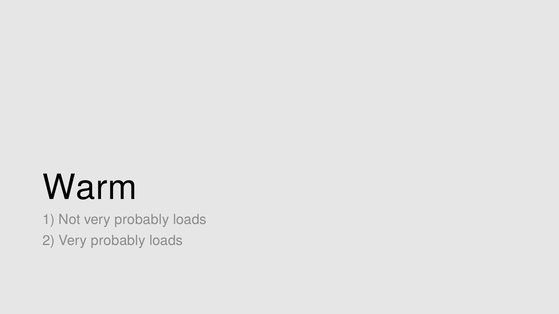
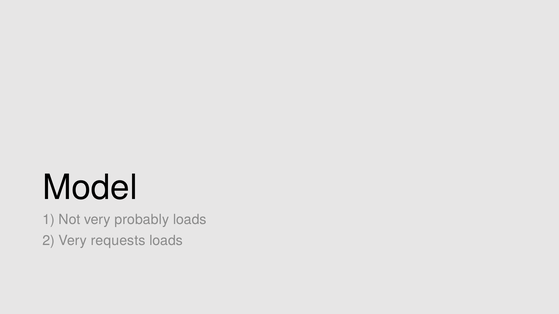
Warm: Warm -> Model
2 Very probably: probably -> requests
